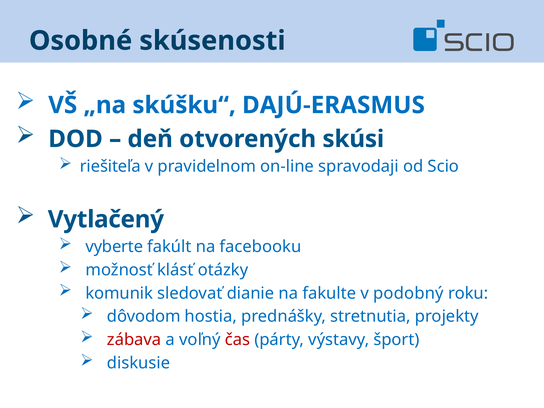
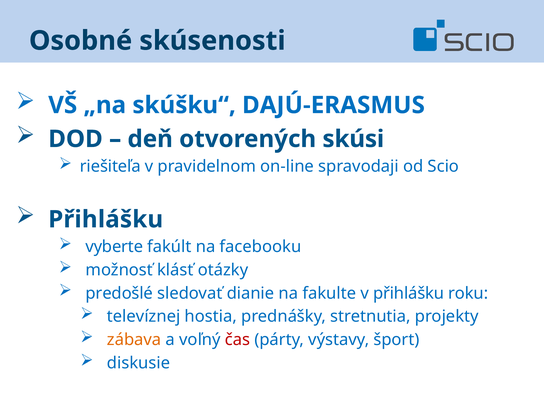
Vytlačený at (106, 219): Vytlačený -> Přihlášku
komunik: komunik -> predošlé
v podobný: podobný -> přihlášku
dôvodom: dôvodom -> televíznej
zábava colour: red -> orange
